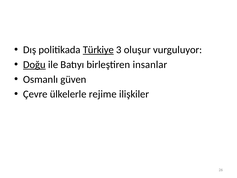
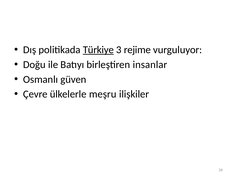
oluşur: oluşur -> rejime
Doğu underline: present -> none
rejime: rejime -> meşru
